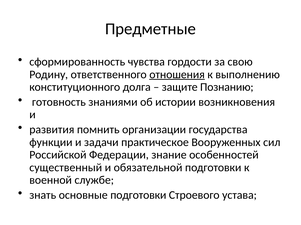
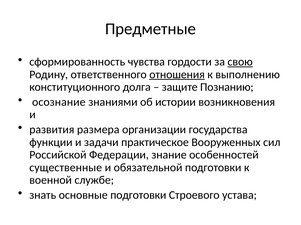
свою underline: none -> present
готовность: готовность -> осознание
помнить: помнить -> размера
существенный: существенный -> существенные
